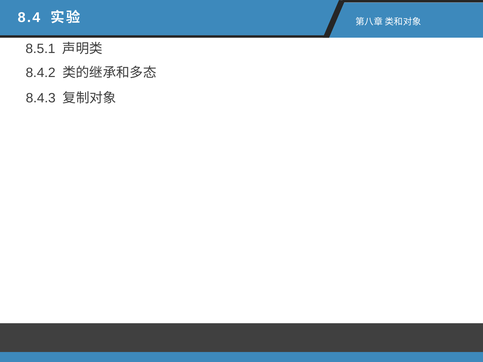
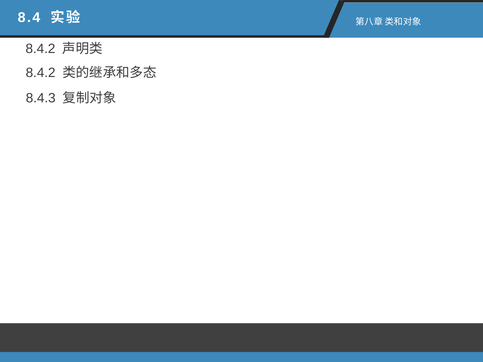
8.5.1 at (40, 49): 8.5.1 -> 8.4.2
